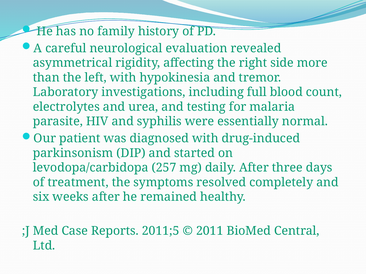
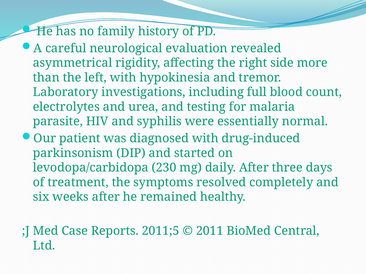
257: 257 -> 230
